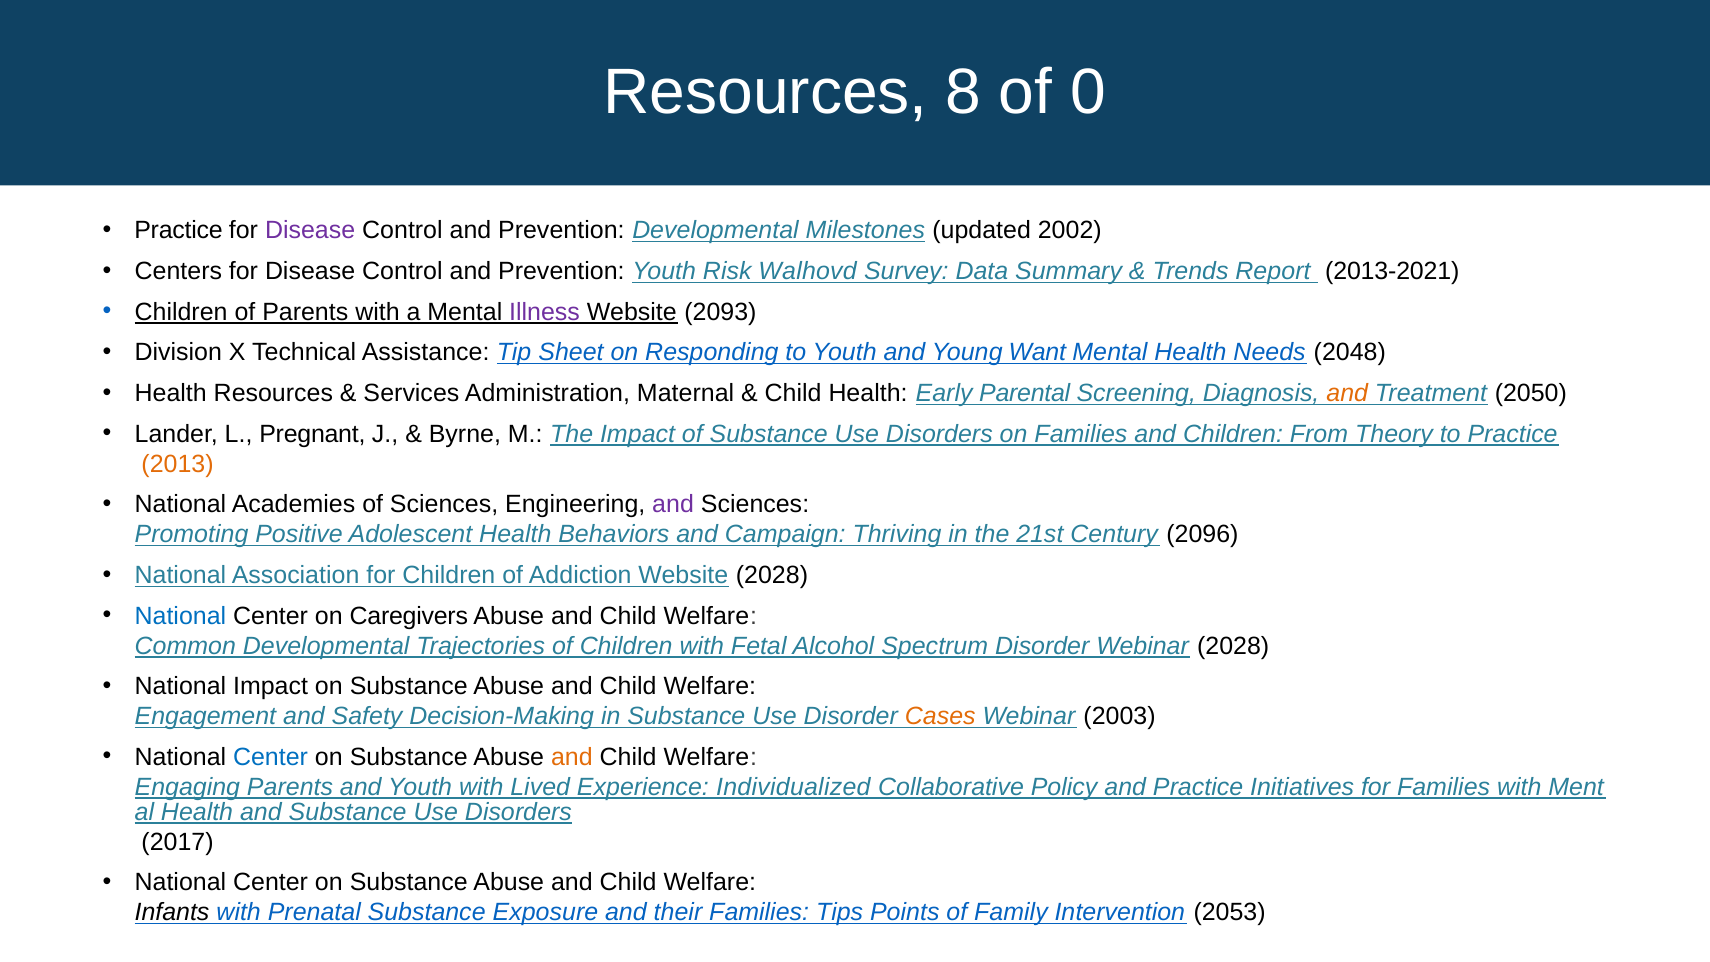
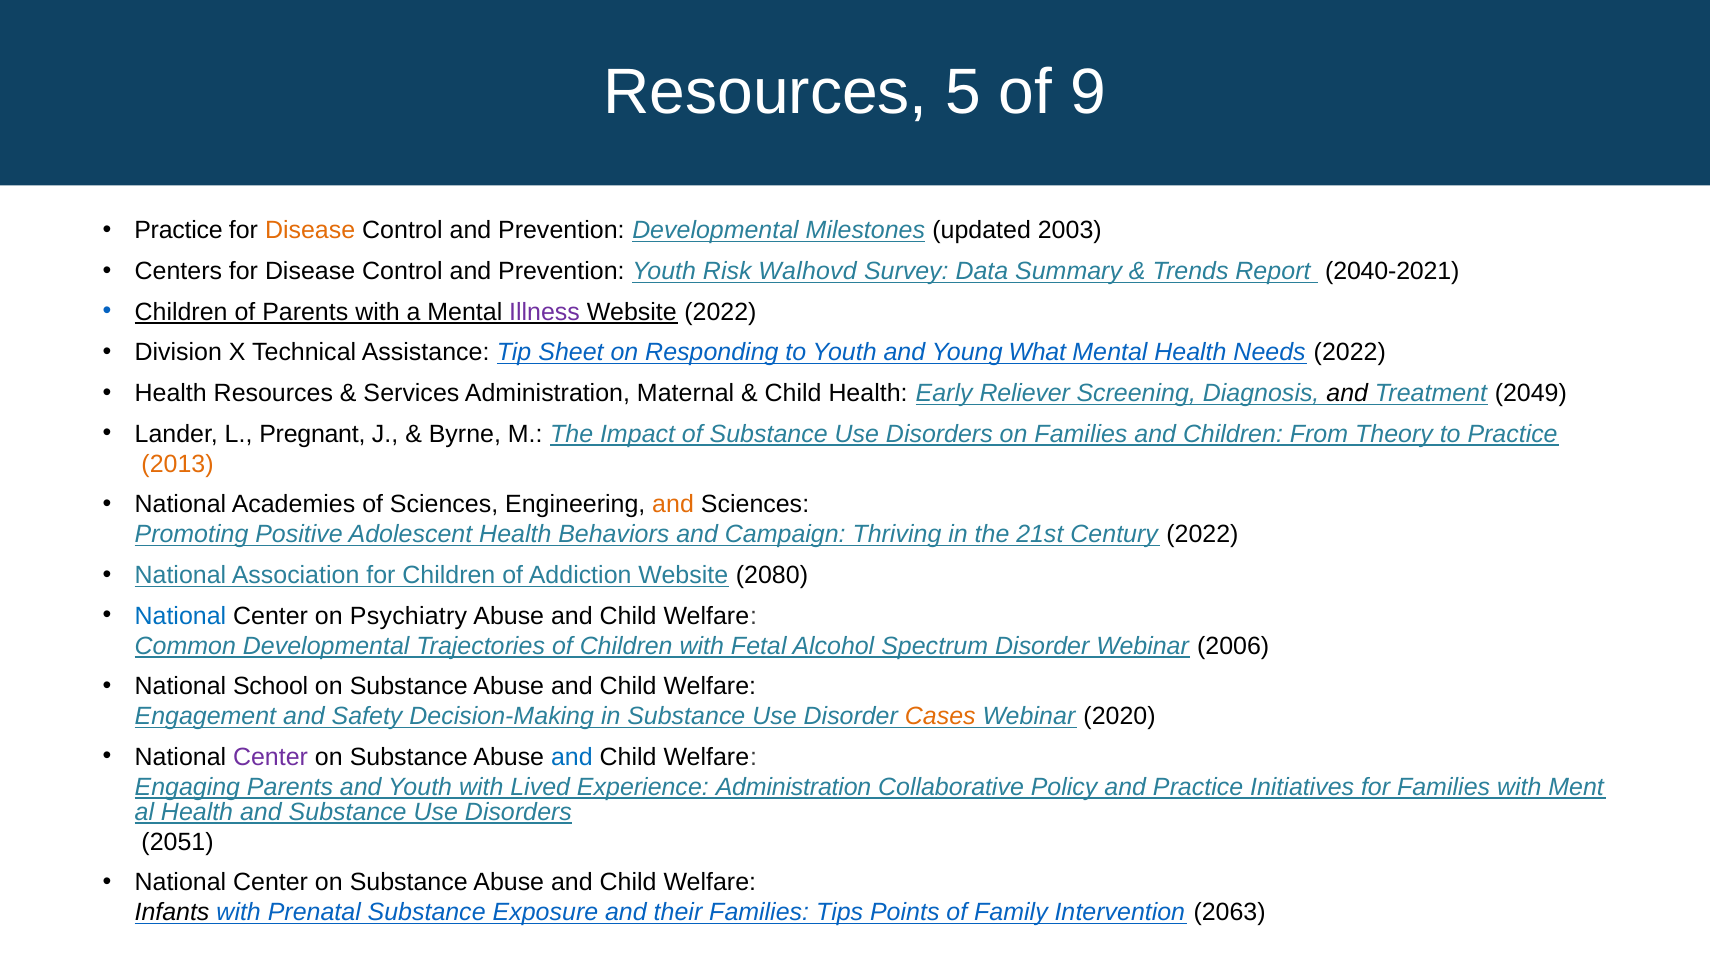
8: 8 -> 5
0: 0 -> 9
Disease at (310, 231) colour: purple -> orange
2002: 2002 -> 2003
2013-2021: 2013-2021 -> 2040-2021
Website 2093: 2093 -> 2022
Want: Want -> What
Needs 2048: 2048 -> 2022
Parental: Parental -> Reliever
and at (1347, 393) colour: orange -> black
2050: 2050 -> 2049
and at (673, 505) colour: purple -> orange
Century 2096: 2096 -> 2022
Website 2028: 2028 -> 2080
Caregivers: Caregivers -> Psychiatry
Webinar 2028: 2028 -> 2006
National Impact: Impact -> School
2003: 2003 -> 2020
Center at (271, 757) colour: blue -> purple
and at (572, 757) colour: orange -> blue
Experience Individualized: Individualized -> Administration
2017: 2017 -> 2051
2053: 2053 -> 2063
